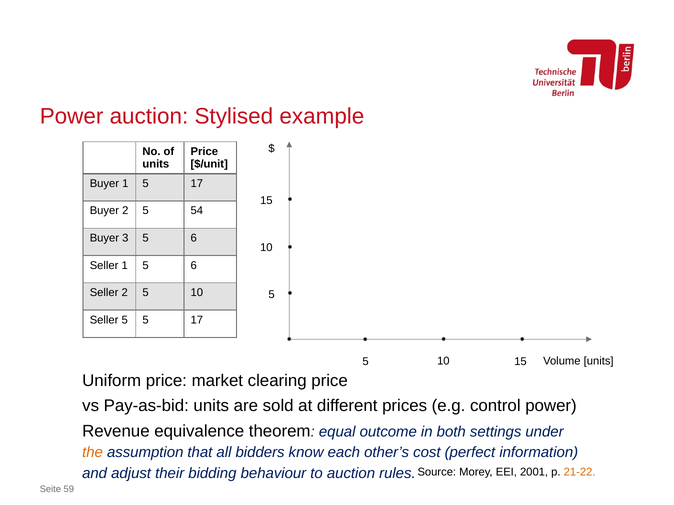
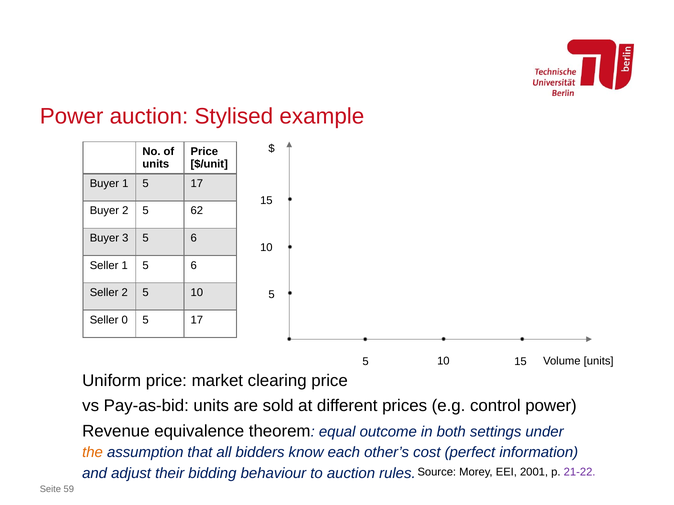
54: 54 -> 62
Seller 5: 5 -> 0
21-22 colour: orange -> purple
